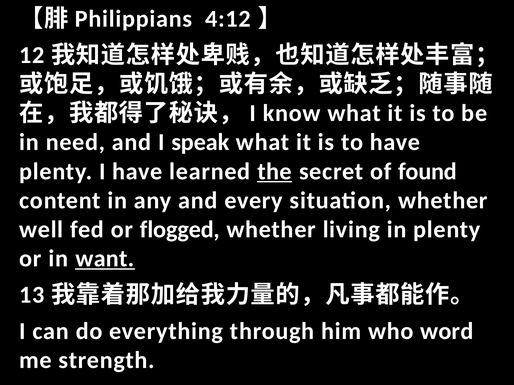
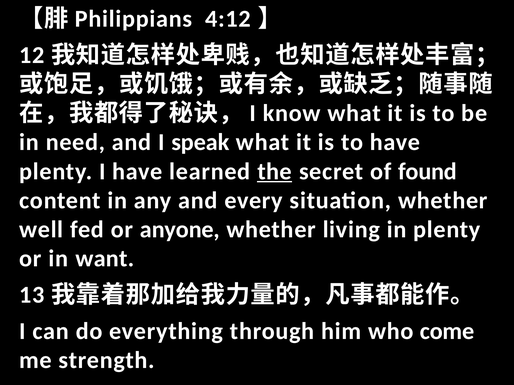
flogged: flogged -> anyone
want underline: present -> none
word: word -> come
